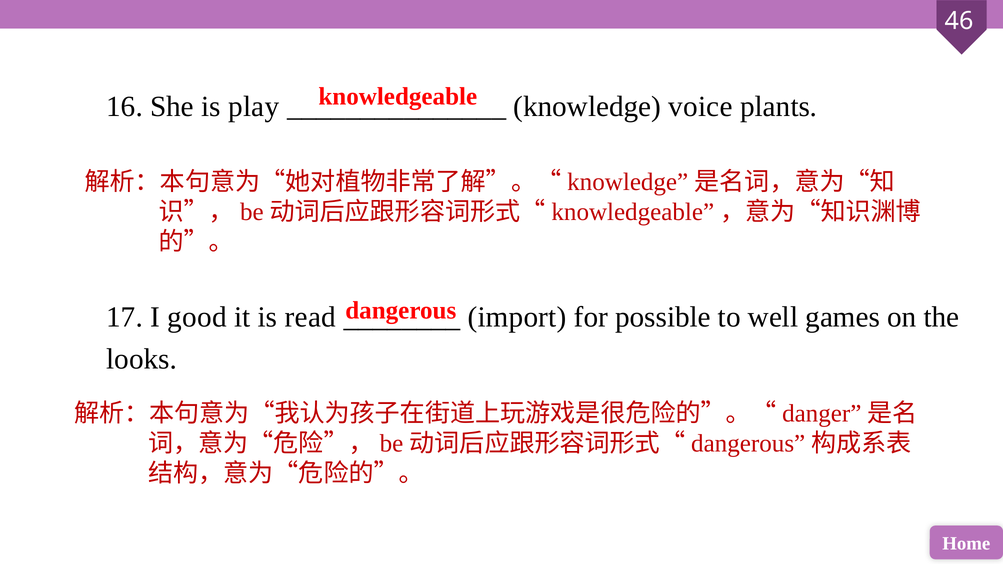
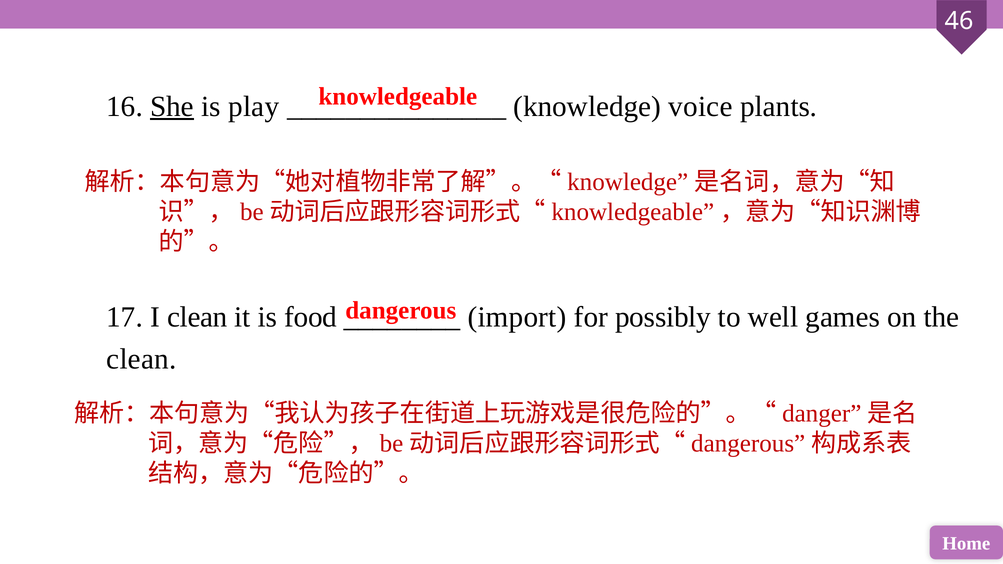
She underline: none -> present
I good: good -> clean
read: read -> food
possible: possible -> possibly
looks at (142, 359): looks -> clean
